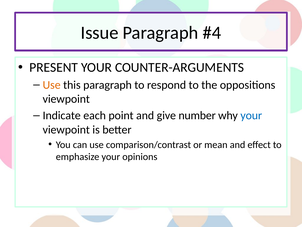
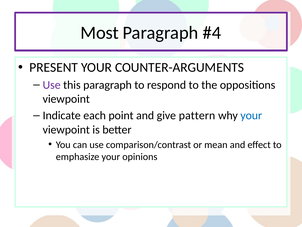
Issue: Issue -> Most
Use at (52, 85) colour: orange -> purple
number: number -> pattern
